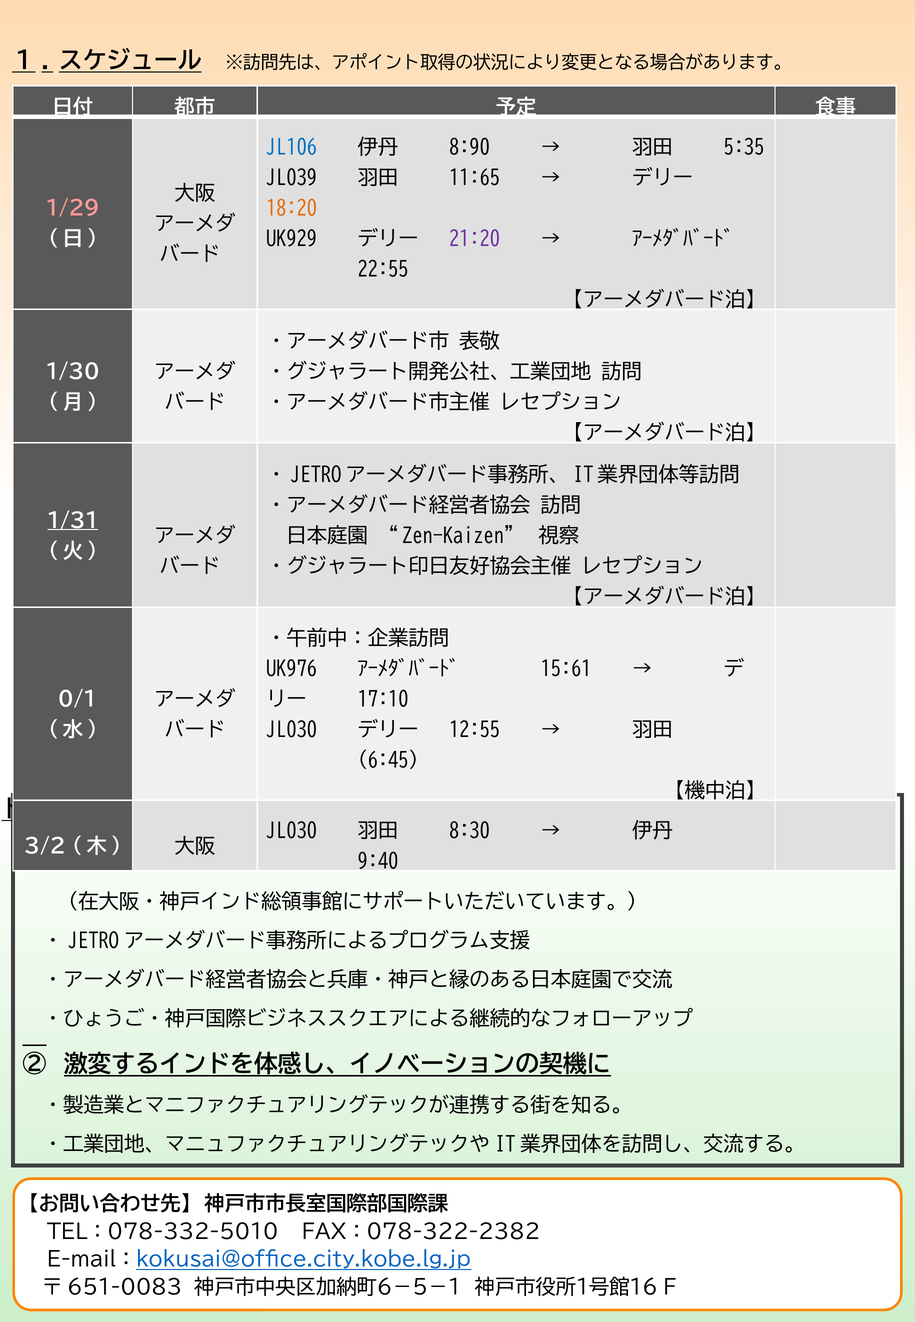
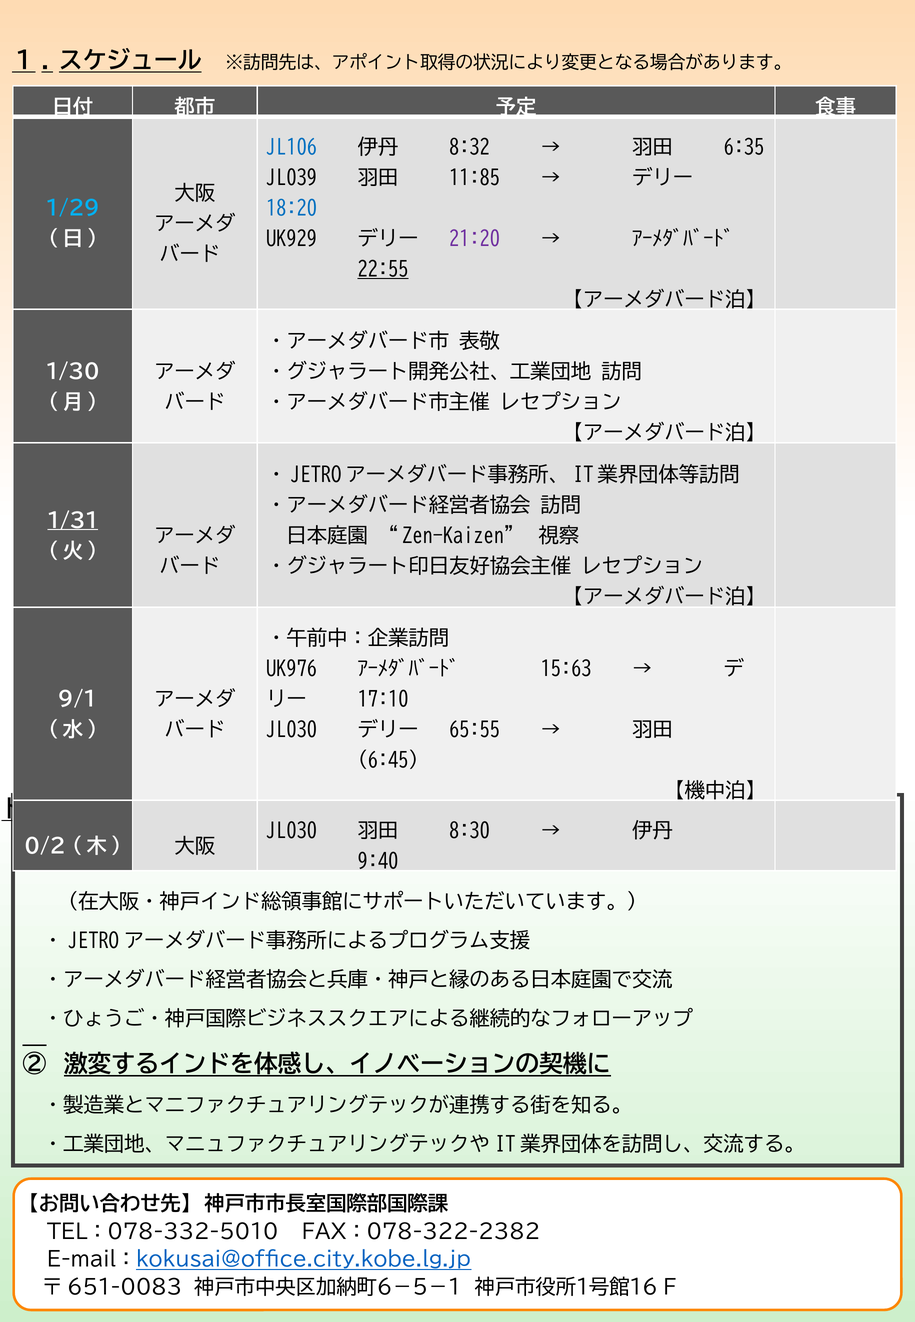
8:90: 8:90 -> 8:32
5:35: 5:35 -> 6:35
11:65: 11:65 -> 11:85
1/29 colour: pink -> light blue
18:20 colour: orange -> blue
22:55 underline: none -> present
15:61: 15:61 -> 15:63
0/1: 0/1 -> 9/1
12:55: 12:55 -> 65:55
3/2: 3/2 -> 0/2
